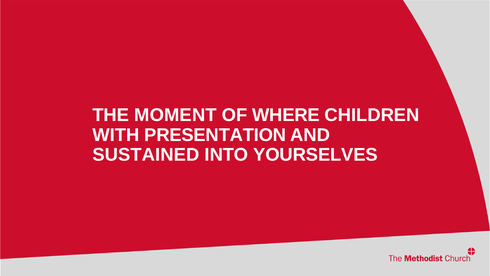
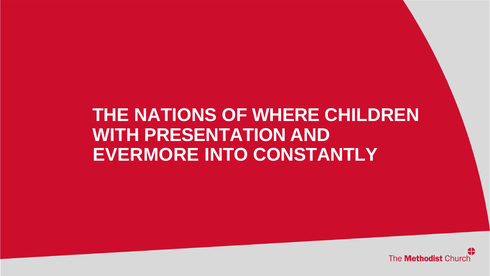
MOMENT: MOMENT -> NATIONS
SUSTAINED: SUSTAINED -> EVERMORE
YOURSELVES: YOURSELVES -> CONSTANTLY
